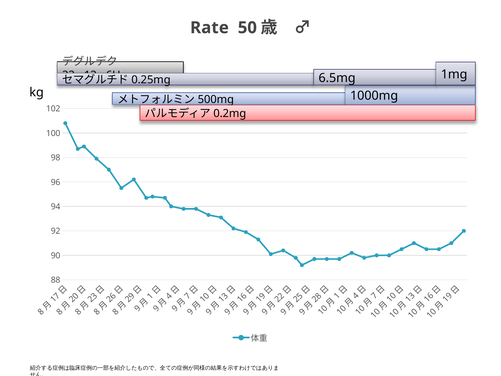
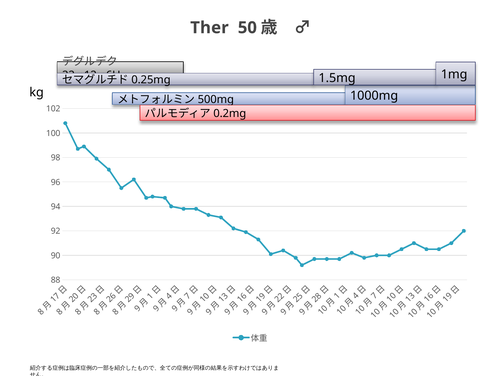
Rate: Rate -> Ther
6.5mg: 6.5mg -> 1.5mg
